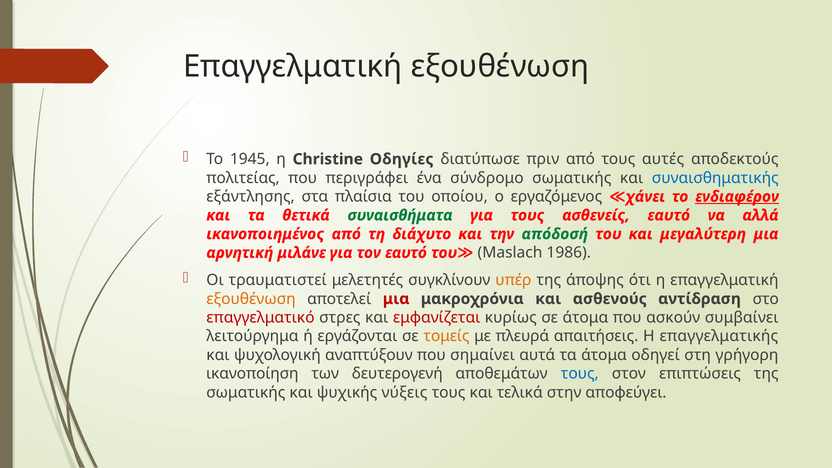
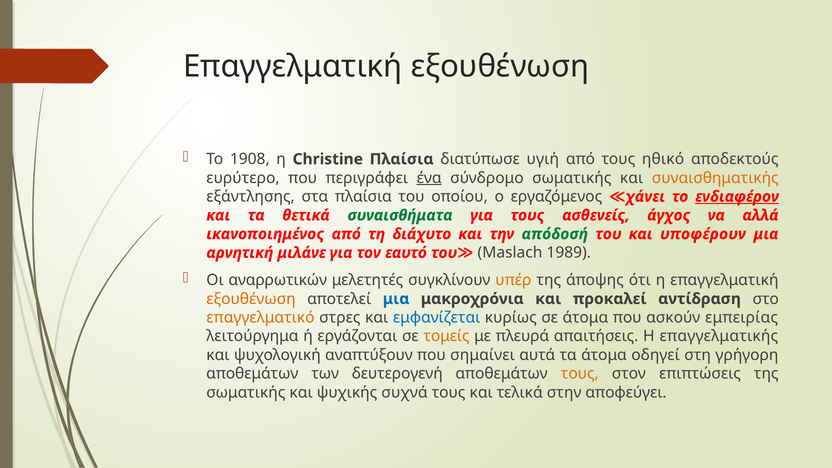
1945: 1945 -> 1908
Christine Οδηγίες: Οδηγίες -> Πλαίσια
πριν: πριν -> υγιή
αυτές: αυτές -> ηθικό
πολιτείας: πολιτείας -> ευρύτερο
ένα underline: none -> present
συναισθηματικής colour: blue -> orange
ασθενείς εαυτό: εαυτό -> άγχος
μεγαλύτερη: μεγαλύτερη -> υποφέρουν
1986: 1986 -> 1989
τραυματιστεί: τραυματιστεί -> αναρρωτικών
μια at (396, 299) colour: red -> blue
ασθενούς: ασθενούς -> προκαλεί
επαγγελματικό colour: red -> orange
εμφανίζεται colour: red -> blue
συμβαίνει: συμβαίνει -> εμπειρίας
ικανοποίηση at (252, 374): ικανοποίηση -> αποθεμάτων
τους at (580, 374) colour: blue -> orange
νύξεις: νύξεις -> συχνά
